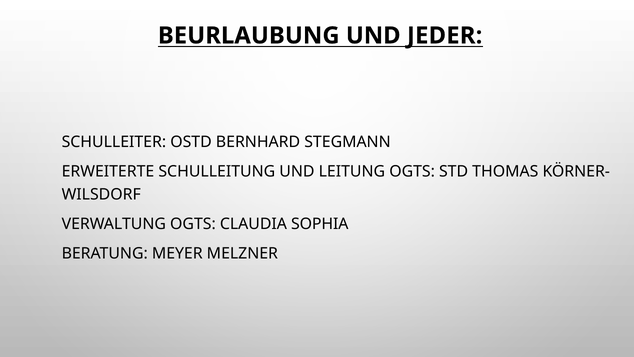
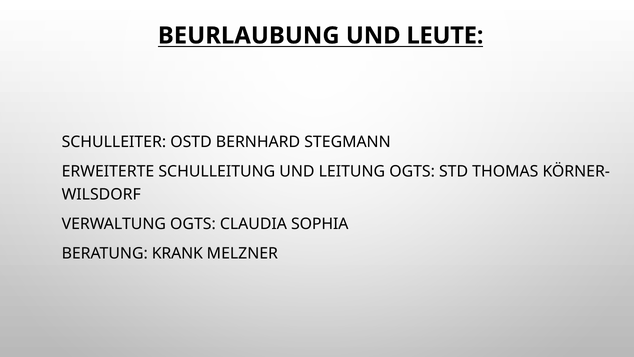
JEDER: JEDER -> LEUTE
MEYER: MEYER -> KRANK
